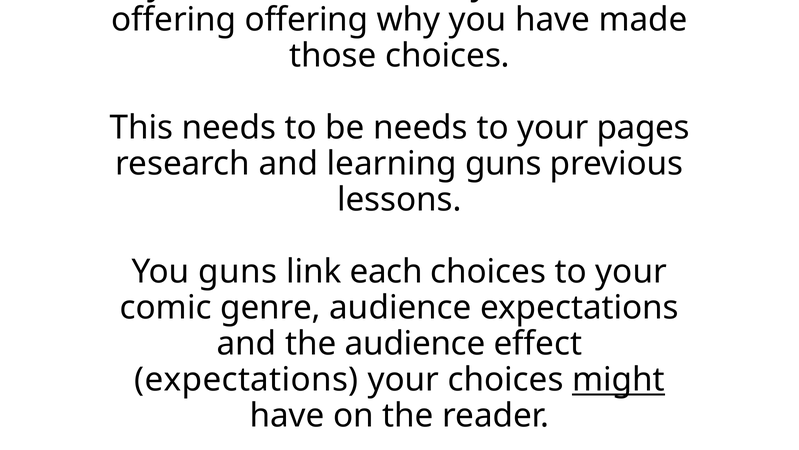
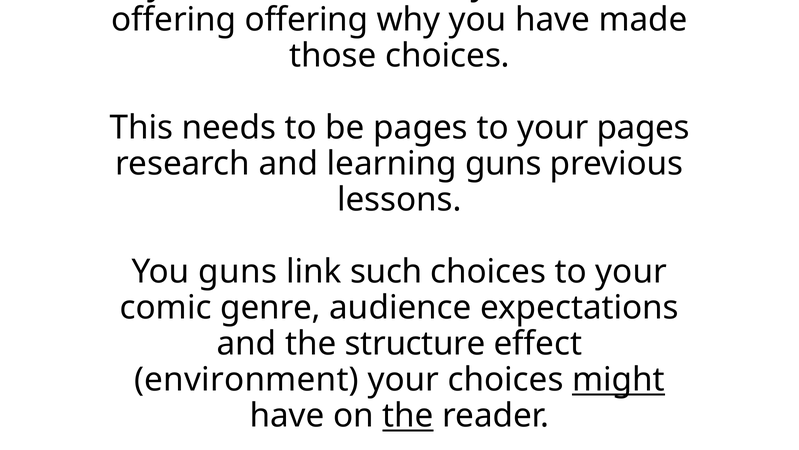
be needs: needs -> pages
each: each -> such
the audience: audience -> structure
expectations at (246, 379): expectations -> environment
the at (408, 415) underline: none -> present
